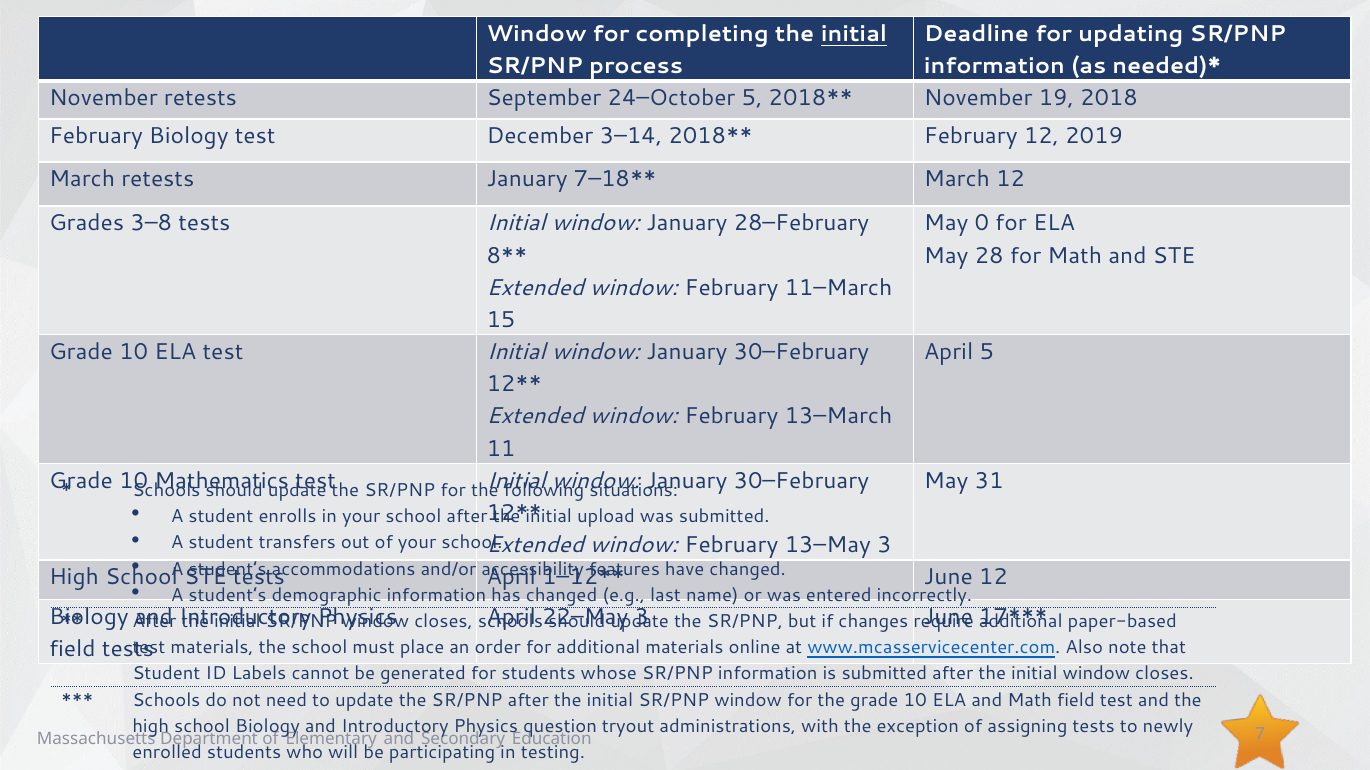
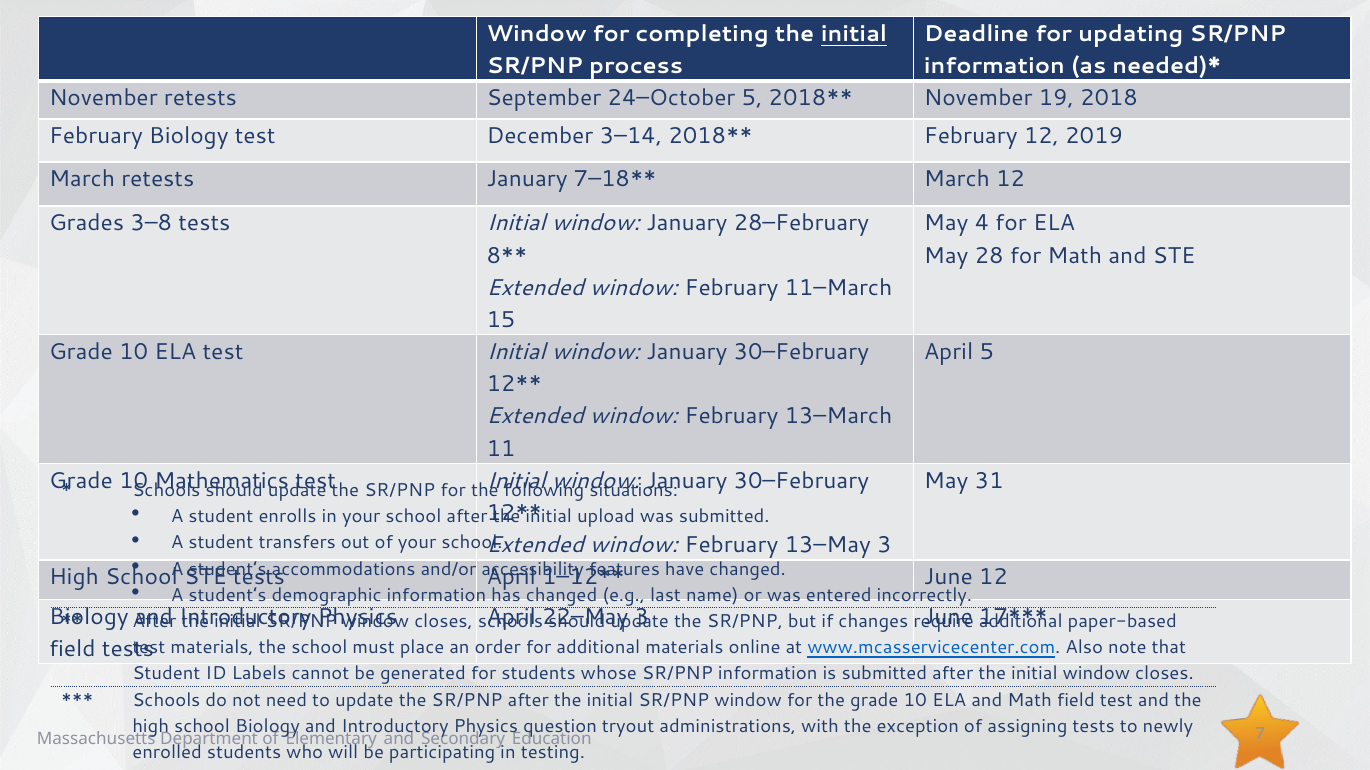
0: 0 -> 4
